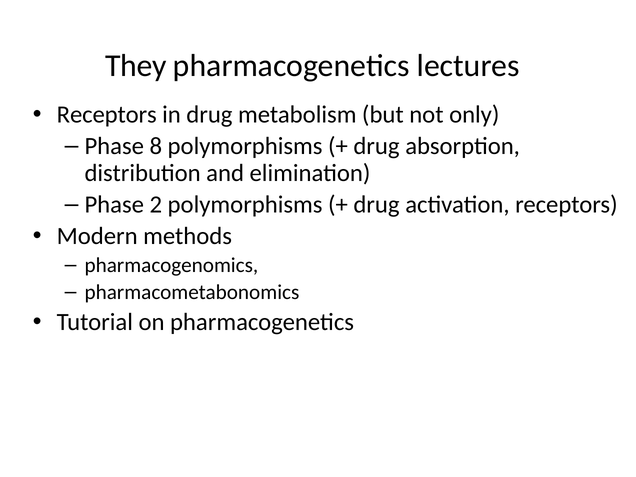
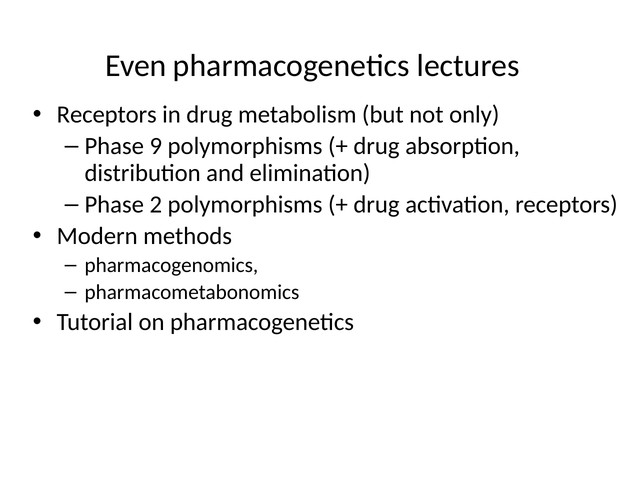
They: They -> Even
8: 8 -> 9
